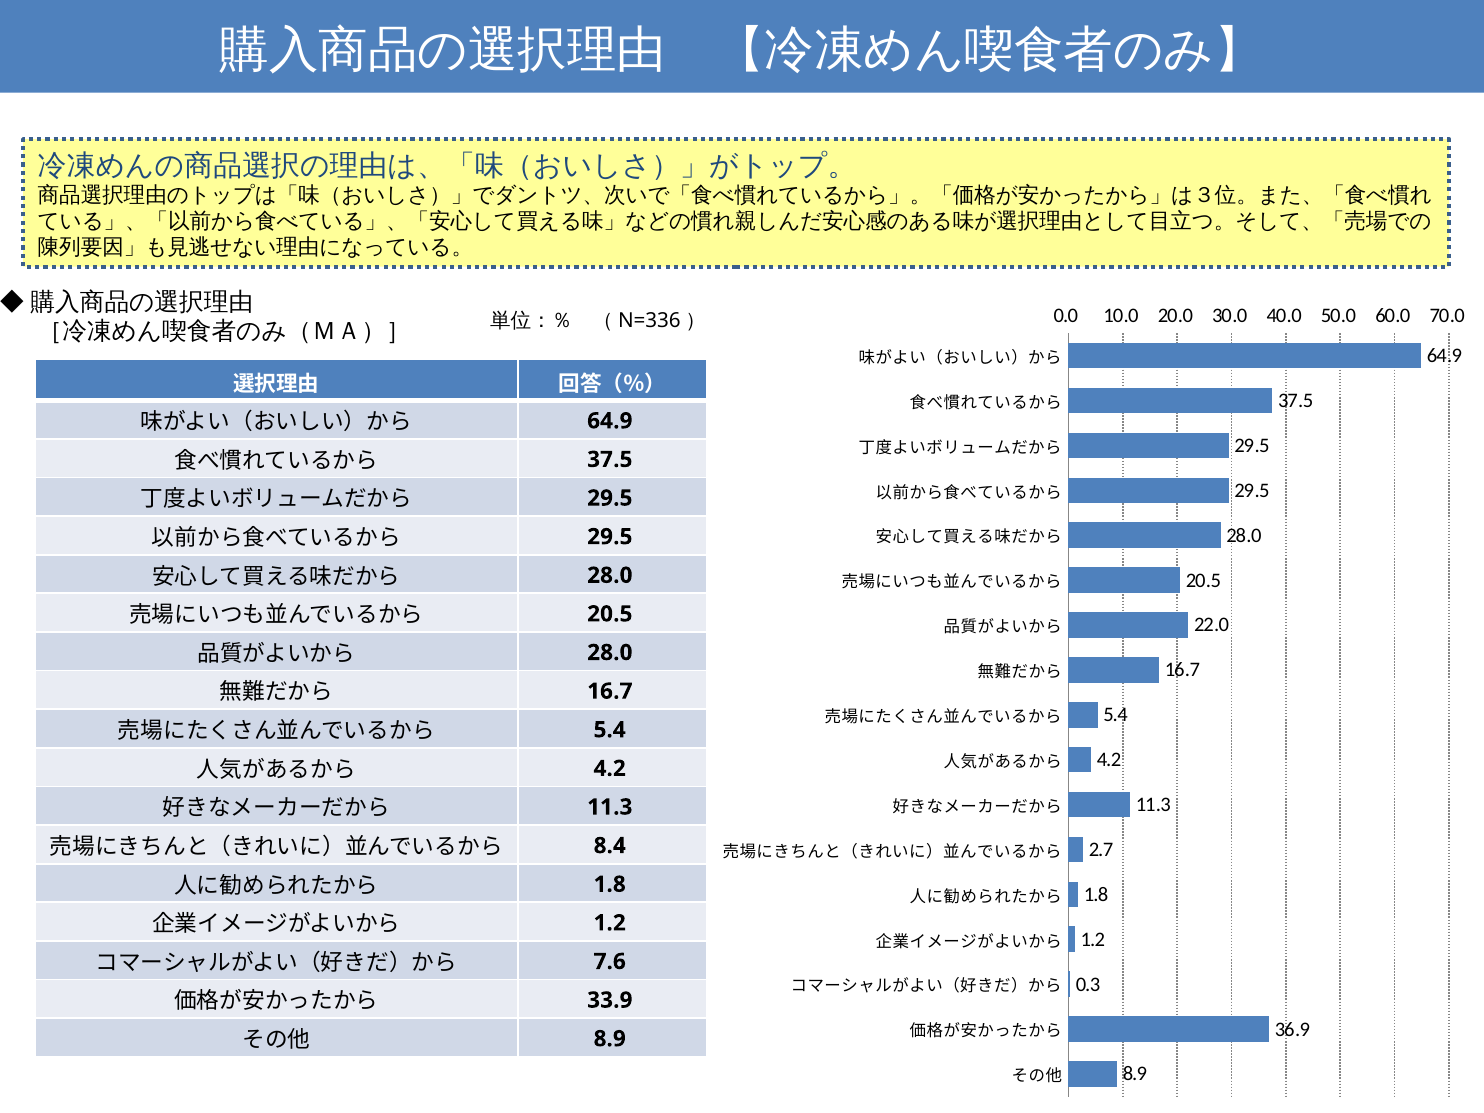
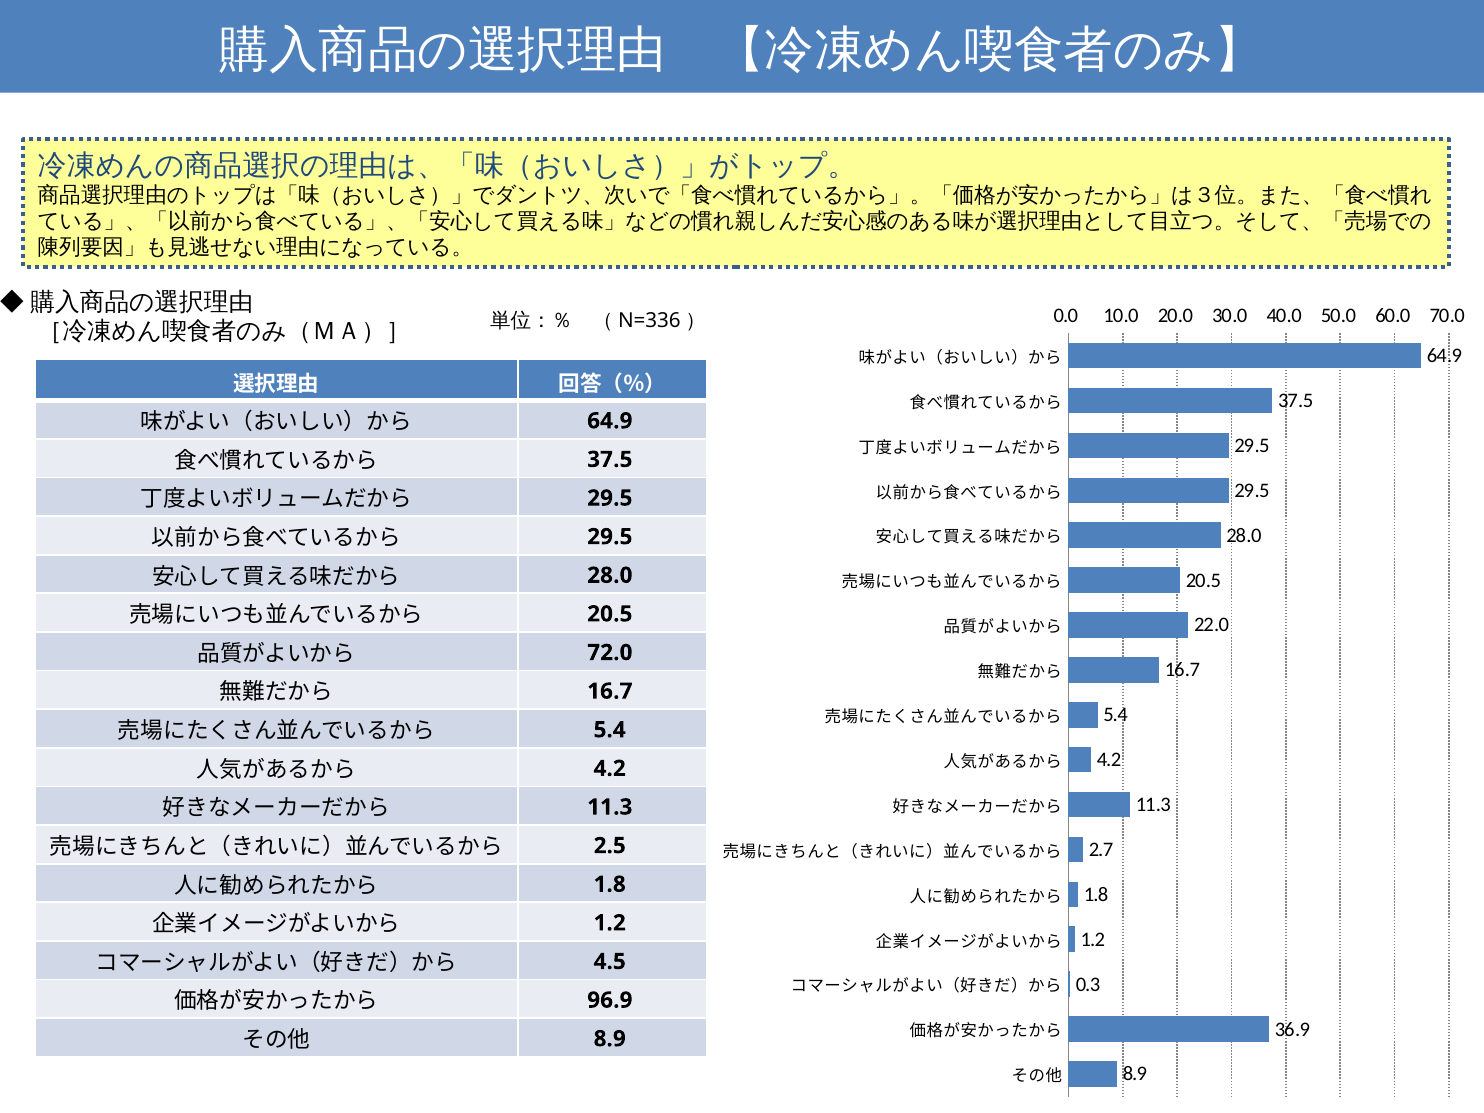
28.0 at (610, 653): 28.0 -> 72.0
8.4: 8.4 -> 2.5
7.6: 7.6 -> 4.5
33.9: 33.9 -> 96.9
